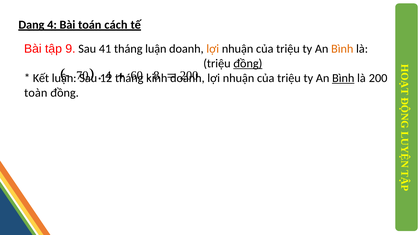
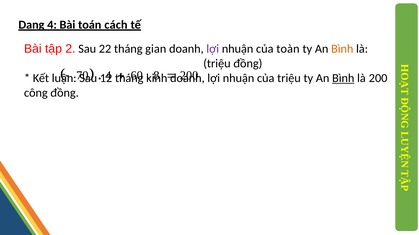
9: 9 -> 2
41: 41 -> 22
tháng luận: luận -> gian
lợi at (213, 49) colour: orange -> purple
triệu at (288, 49): triệu -> toàn
đồng at (248, 64) underline: present -> none
toàn: toàn -> công
